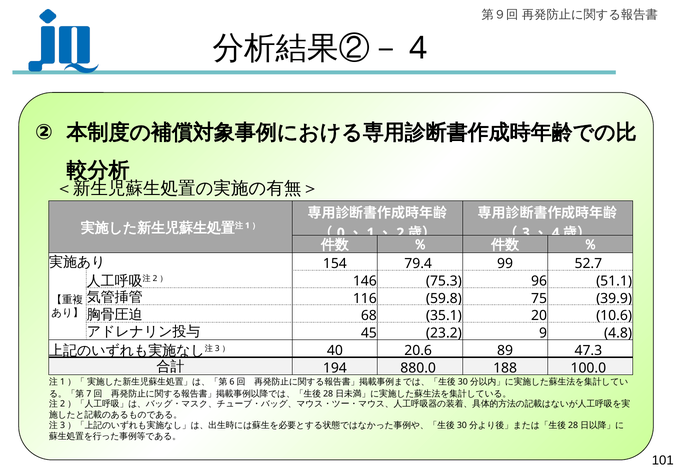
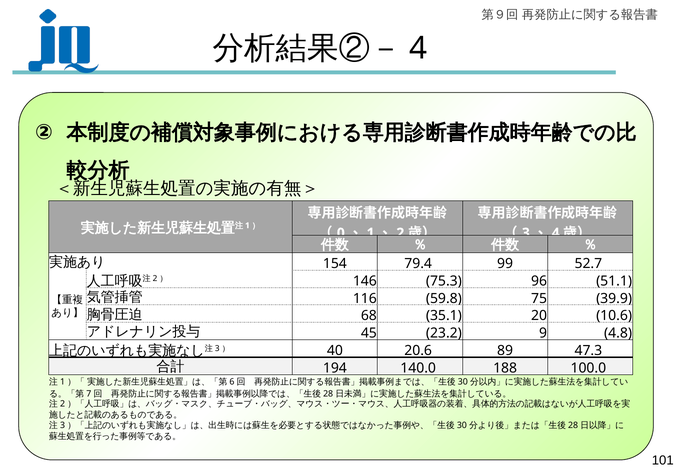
880.0: 880.0 -> 140.0
